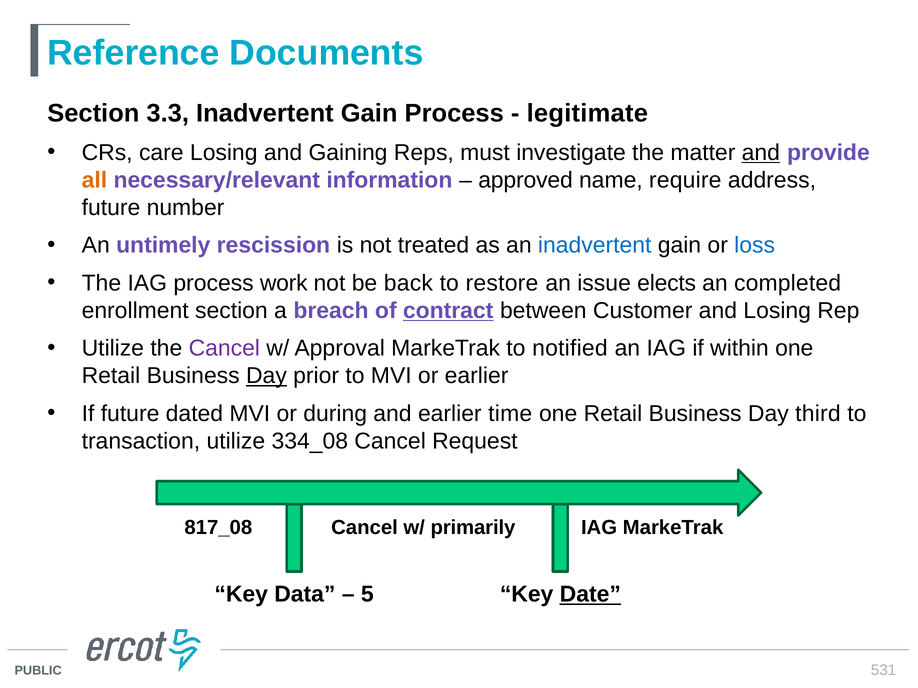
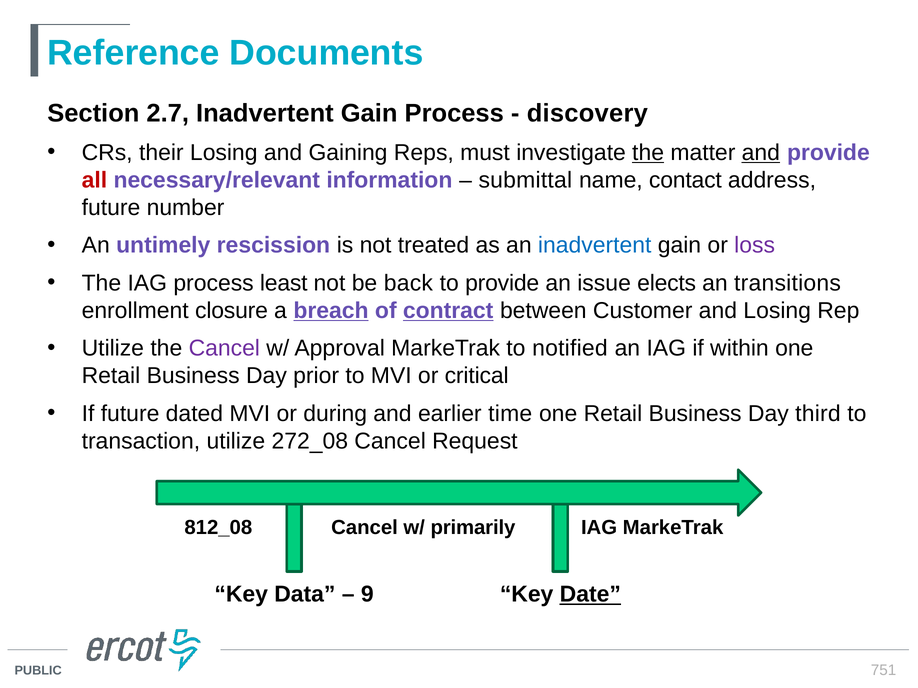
3.3: 3.3 -> 2.7
legitimate: legitimate -> discovery
care: care -> their
the at (648, 153) underline: none -> present
all colour: orange -> red
approved: approved -> submittal
require: require -> contact
loss colour: blue -> purple
work: work -> least
to restore: restore -> provide
completed: completed -> transitions
enrollment section: section -> closure
breach underline: none -> present
Day at (266, 376) underline: present -> none
or earlier: earlier -> critical
334_08: 334_08 -> 272_08
817_08: 817_08 -> 812_08
5: 5 -> 9
531: 531 -> 751
